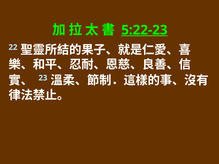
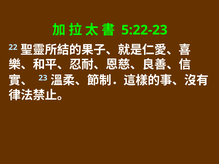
5:22-23 underline: present -> none
